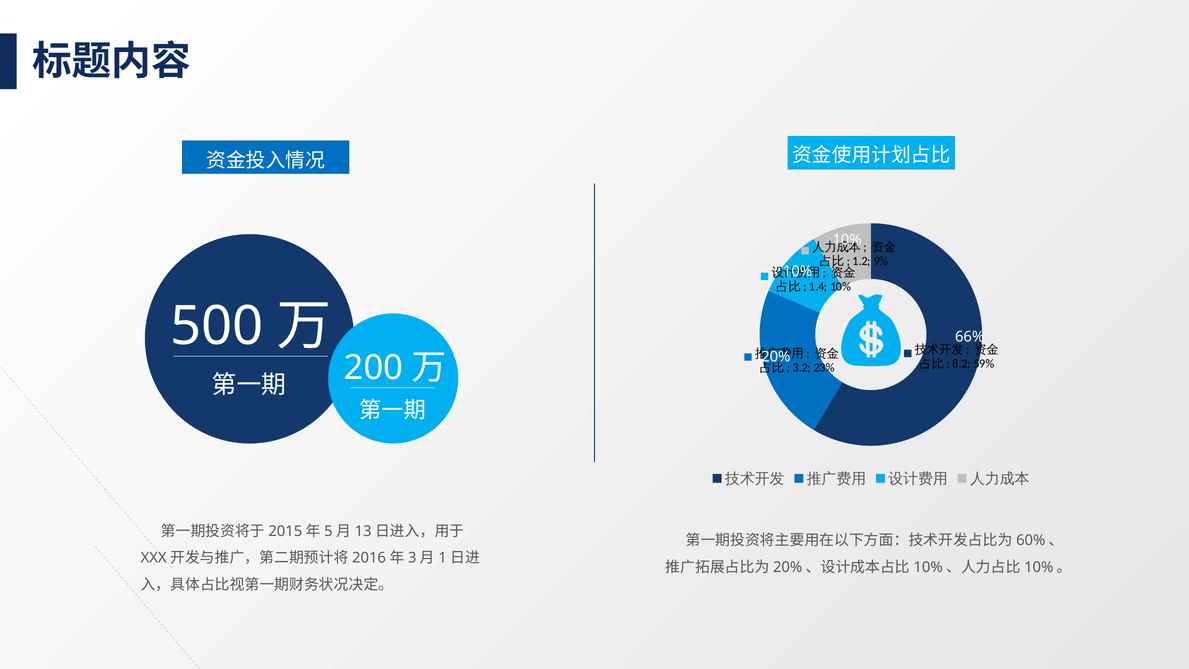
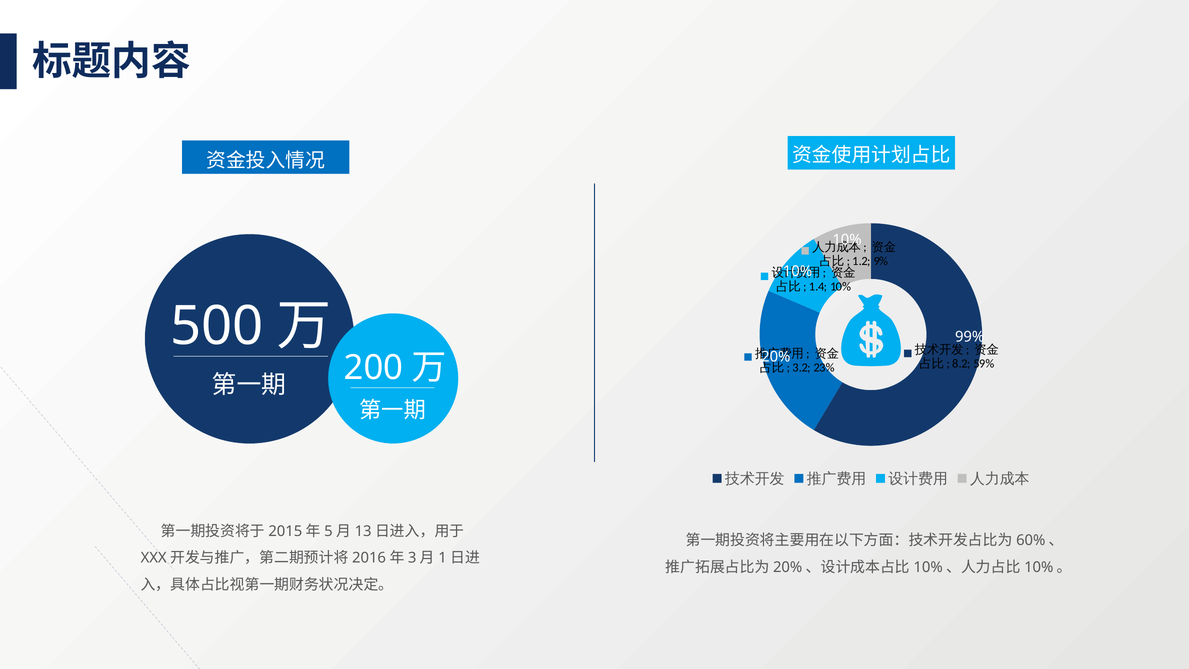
66%: 66% -> 99%
